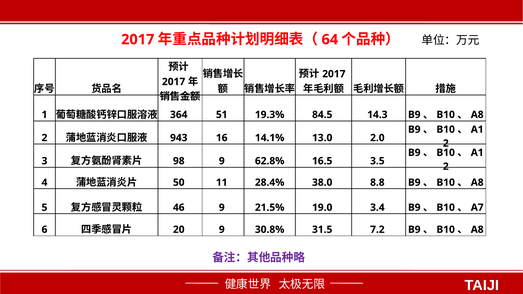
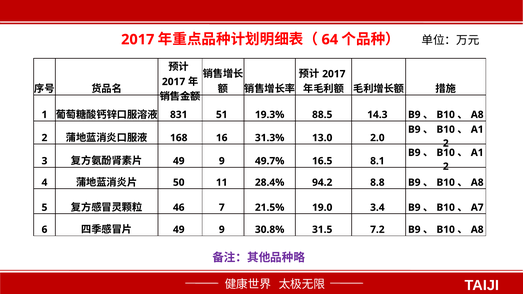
364: 364 -> 831
84.5: 84.5 -> 88.5
943: 943 -> 168
14.1%: 14.1% -> 31.3%
98 at (179, 161): 98 -> 49
62.8%: 62.8% -> 49.7%
3.5: 3.5 -> 8.1
38.0: 38.0 -> 94.2
46 9: 9 -> 7
20 at (179, 230): 20 -> 49
